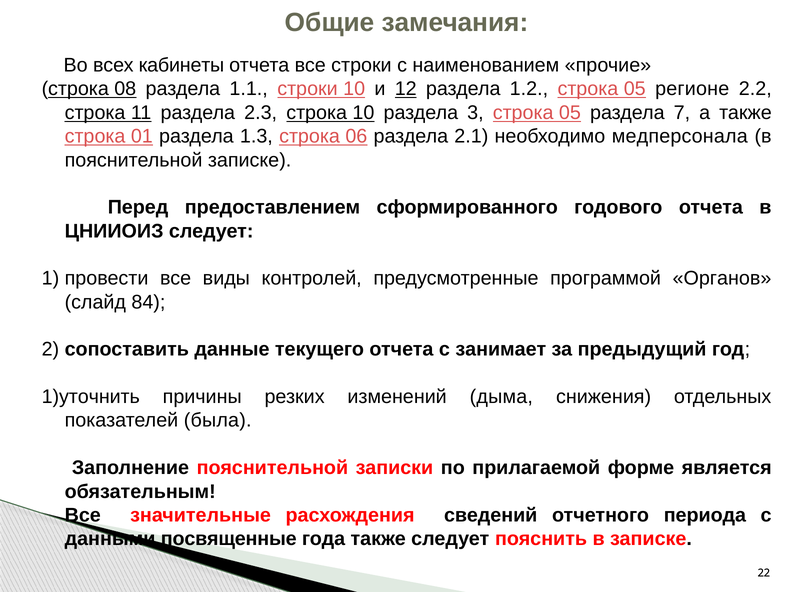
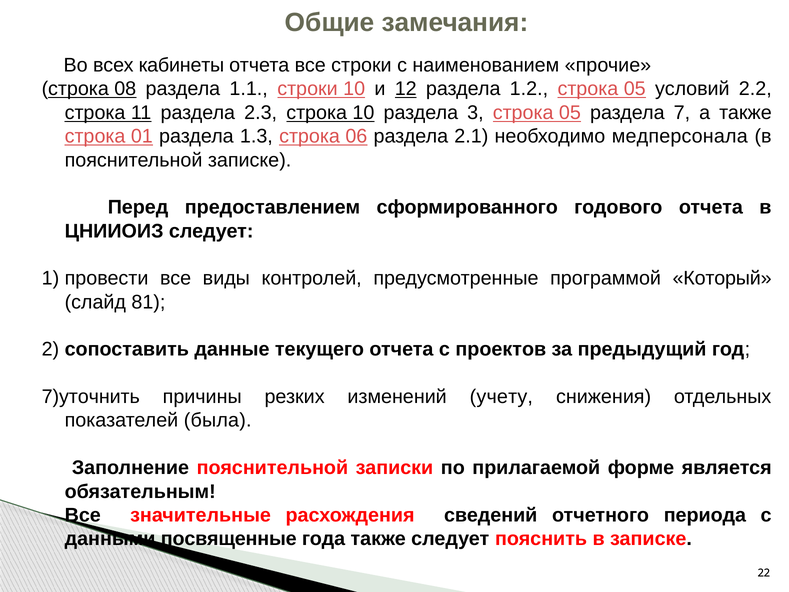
регионе: регионе -> условий
Органов: Органов -> Который
84: 84 -> 81
занимает: занимает -> проектов
1)уточнить: 1)уточнить -> 7)уточнить
дыма: дыма -> учету
